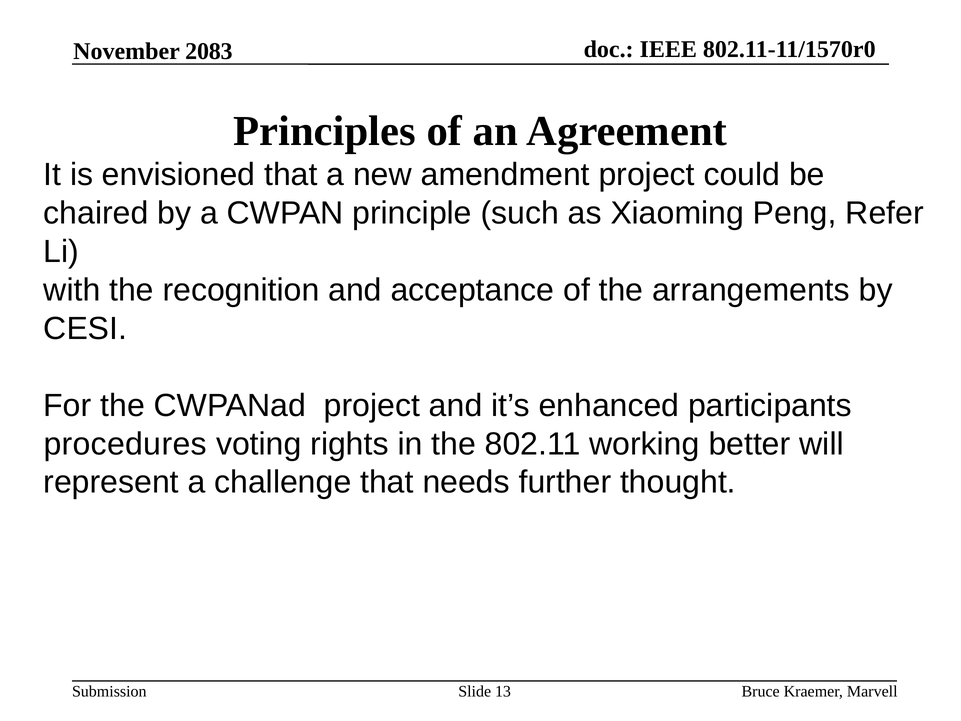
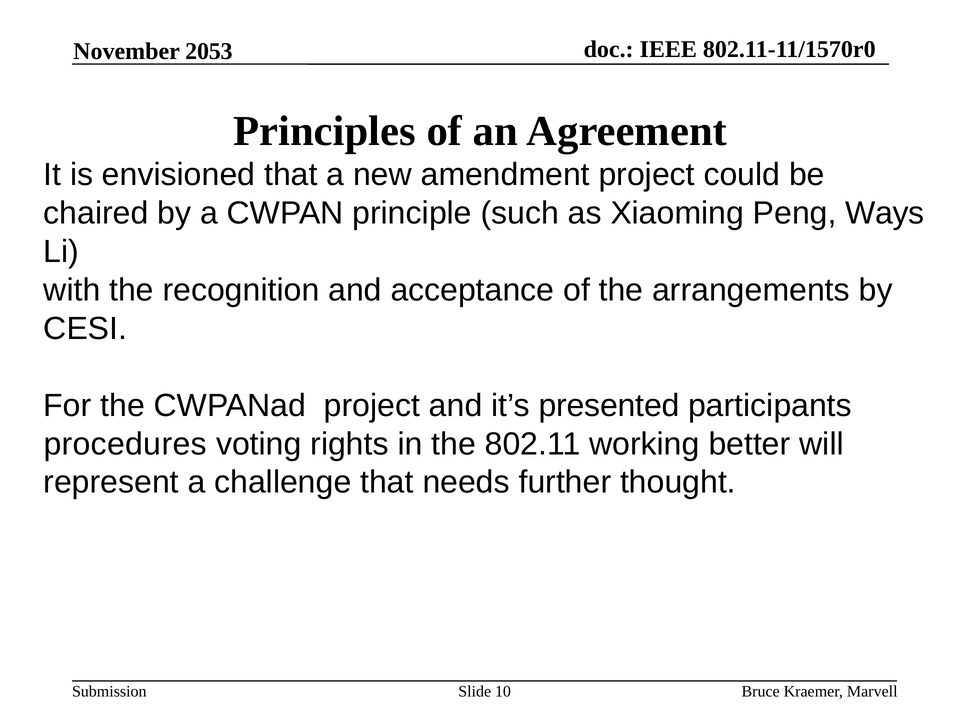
2083: 2083 -> 2053
Refer: Refer -> Ways
enhanced: enhanced -> presented
13: 13 -> 10
